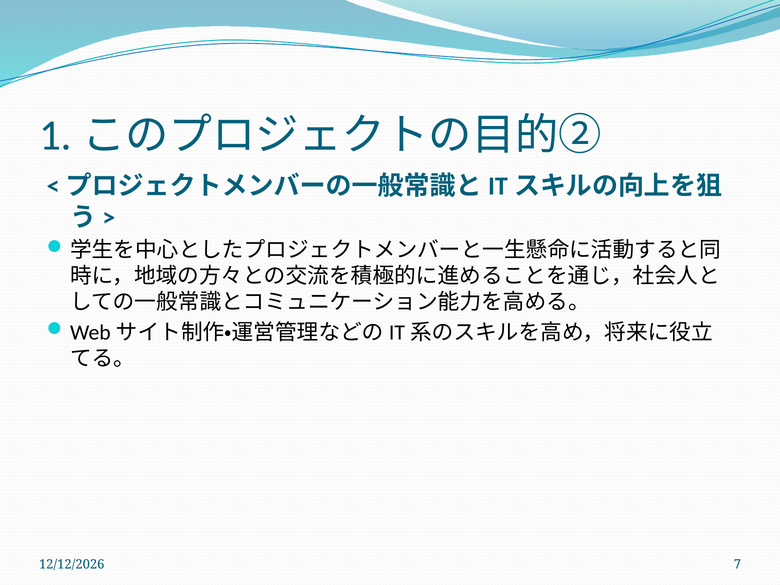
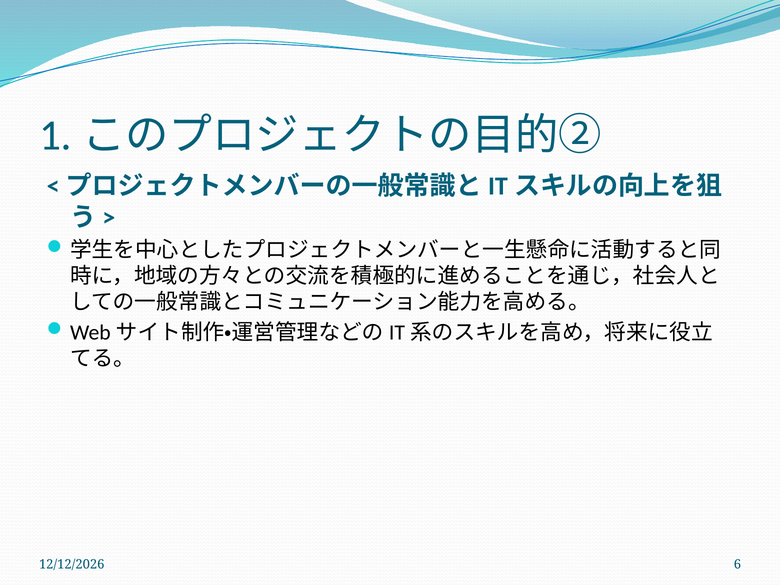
7: 7 -> 6
